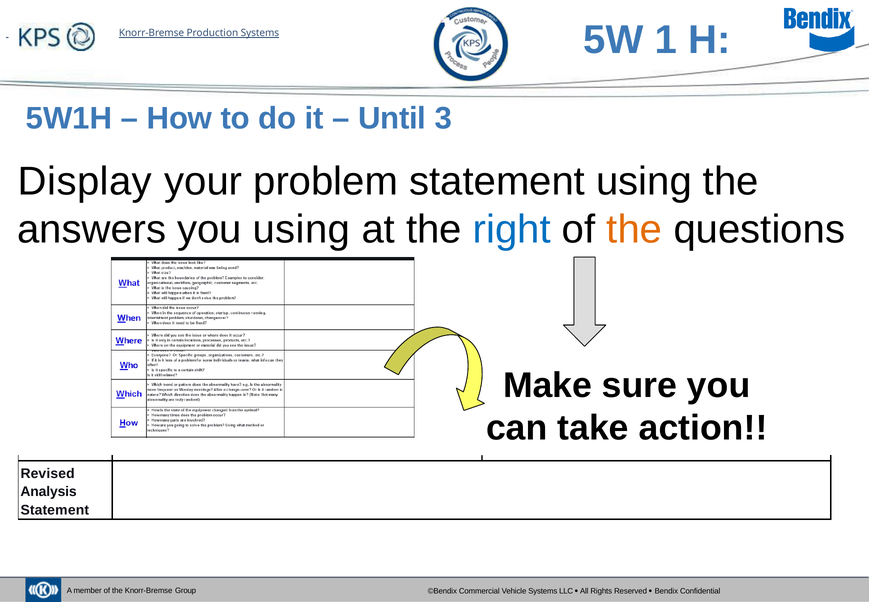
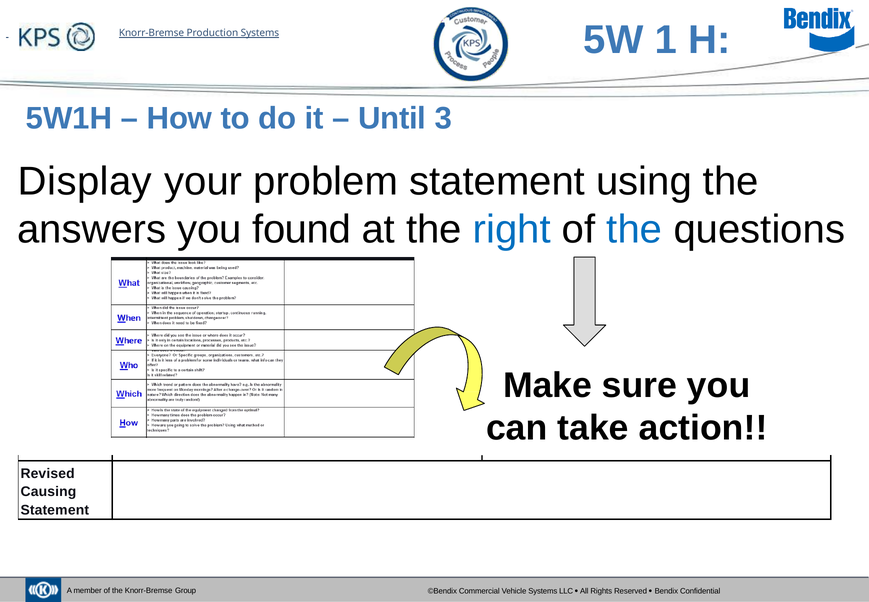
you using: using -> found
the at (634, 230) colour: orange -> blue
Analysis: Analysis -> Causing
